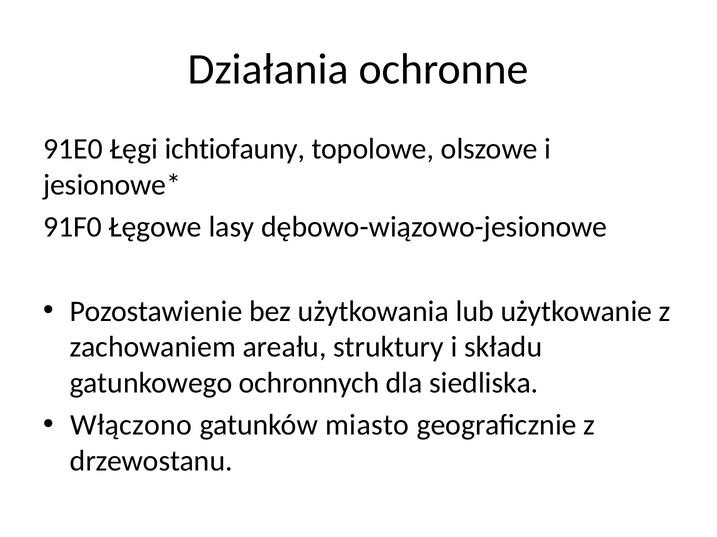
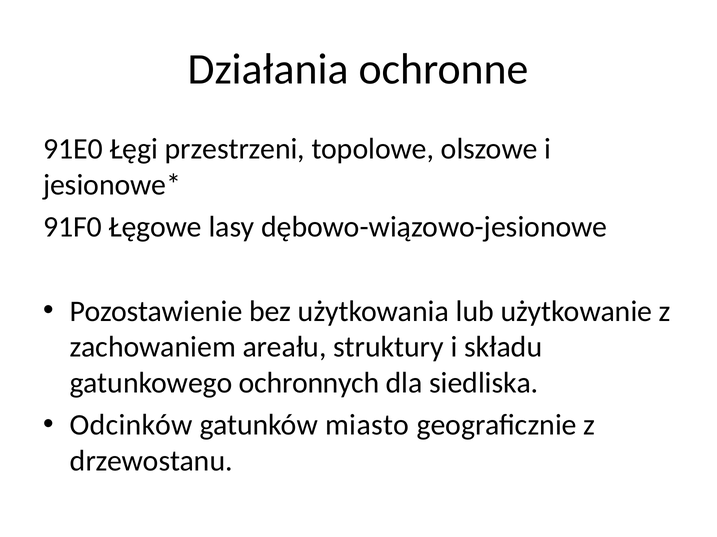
ichtiofauny: ichtiofauny -> przestrzeni
Włączono: Włączono -> Odcinków
